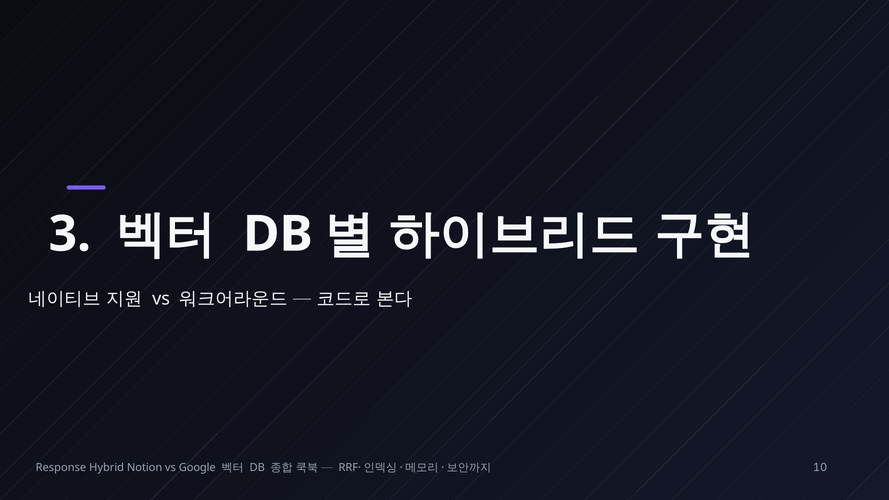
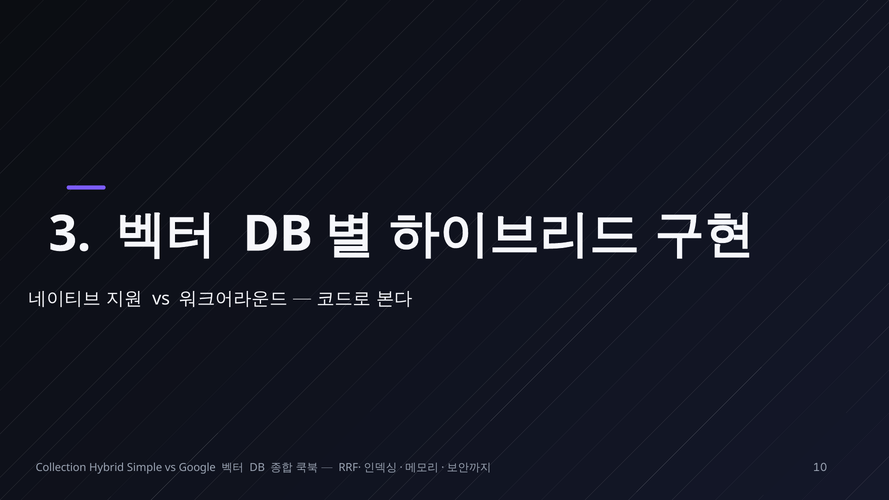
Response: Response -> Collection
Notion: Notion -> Simple
